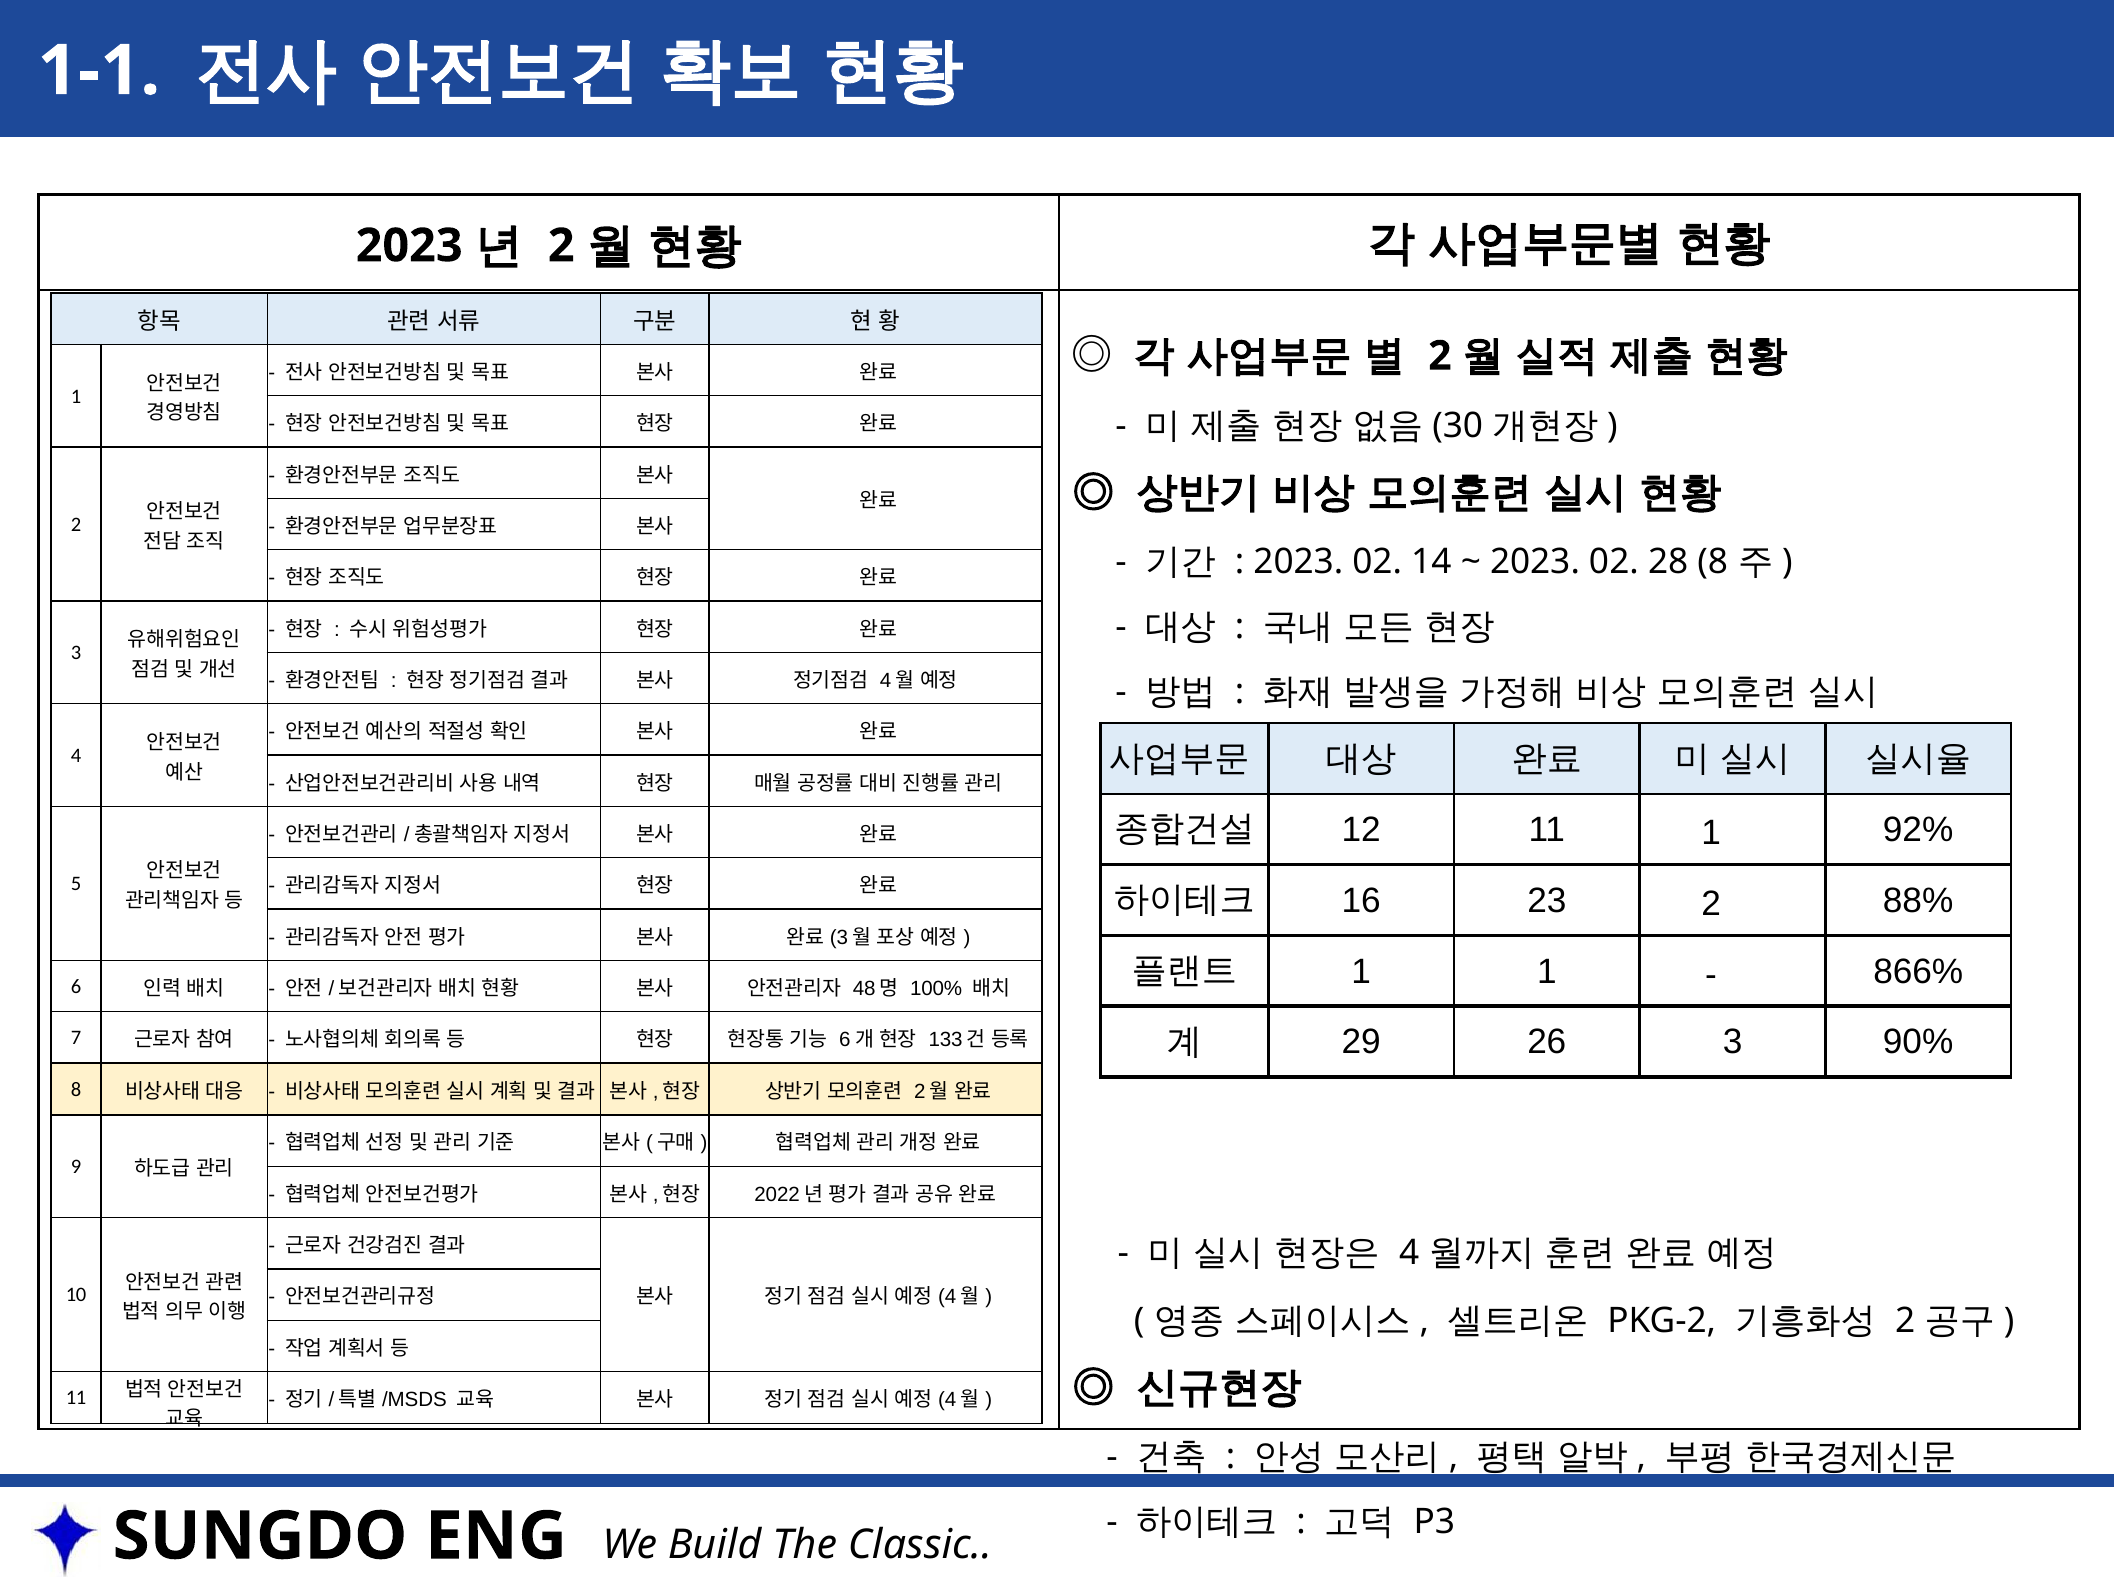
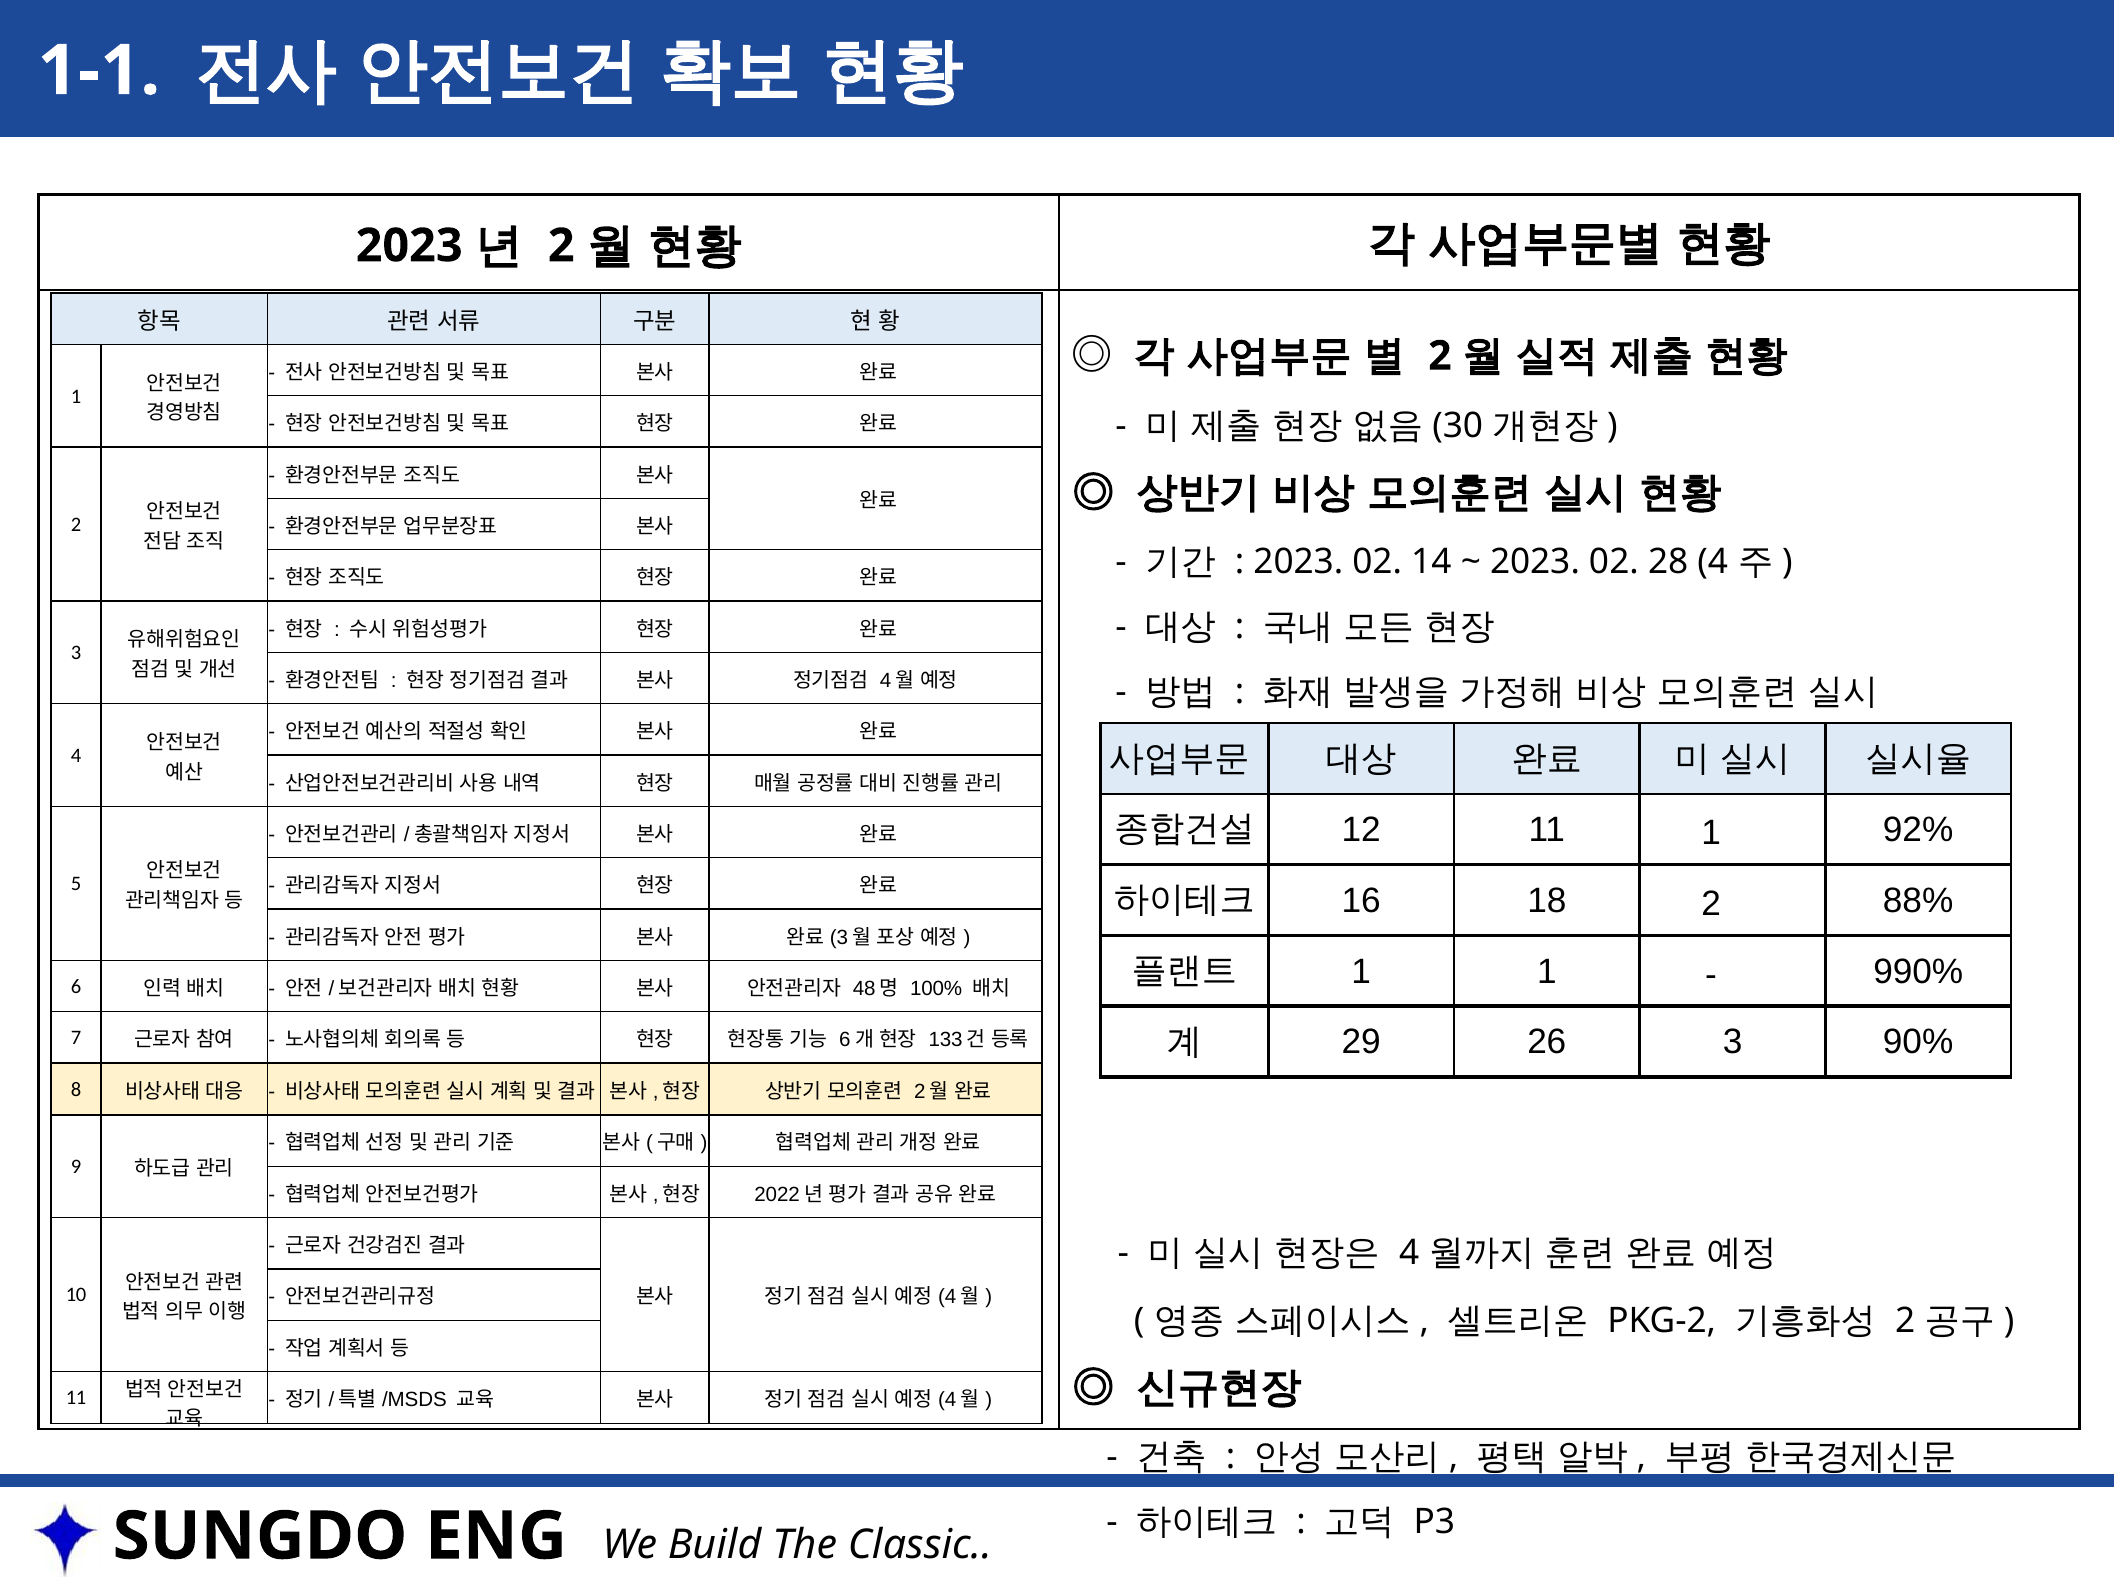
28 8: 8 -> 4
23: 23 -> 18
866%: 866% -> 990%
